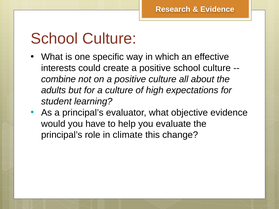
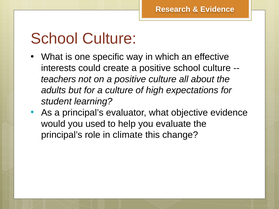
combine: combine -> teachers
have: have -> used
